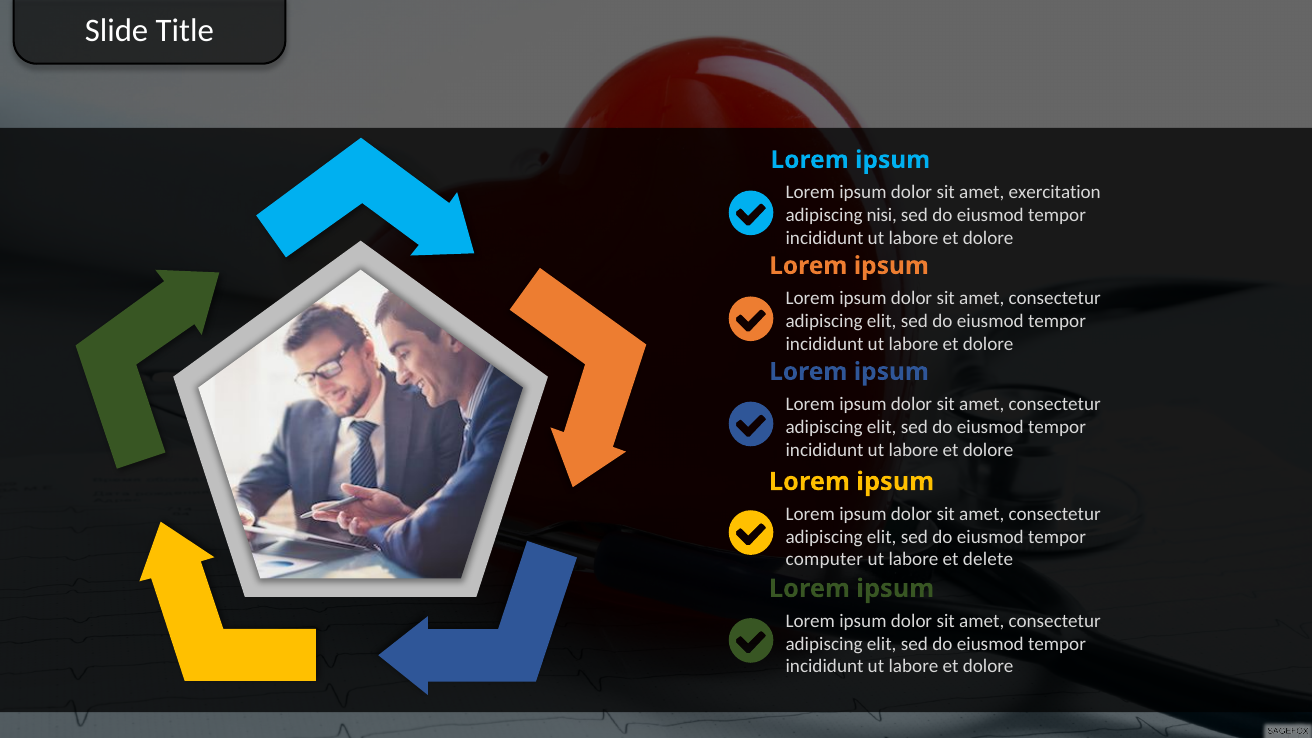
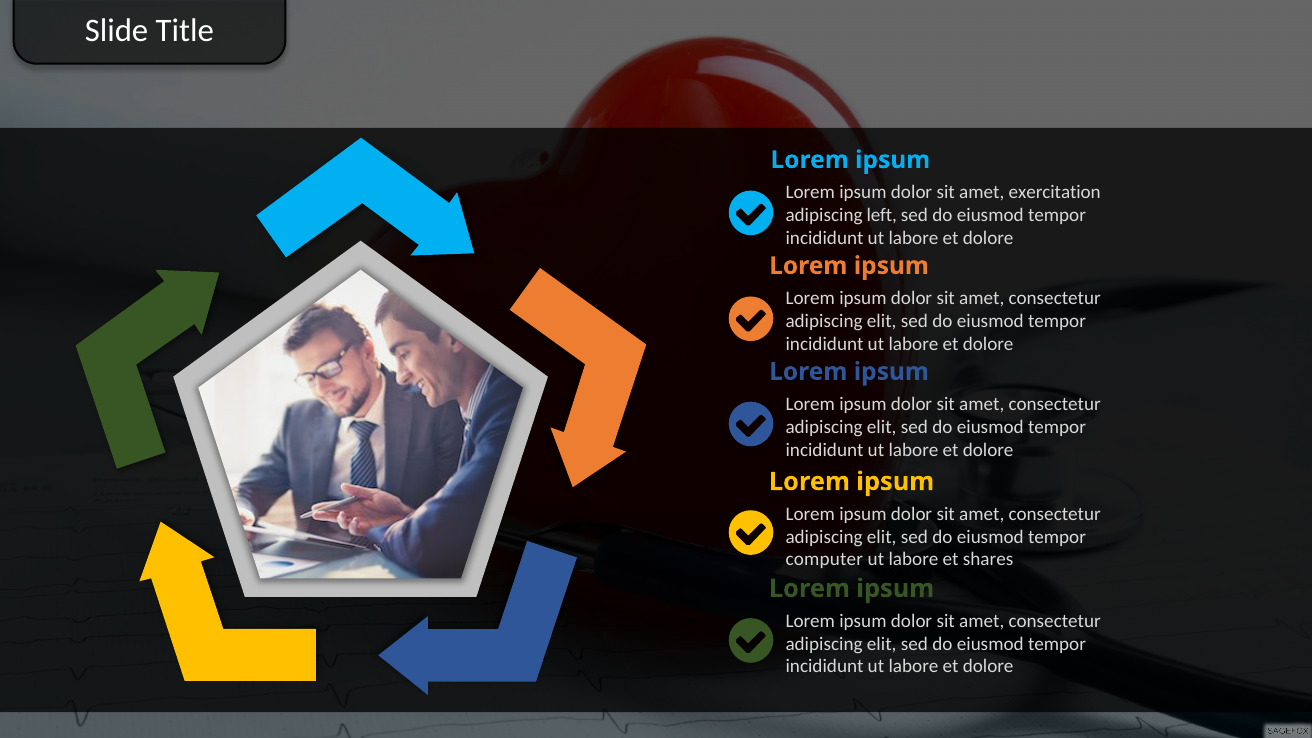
nisi: nisi -> left
delete: delete -> shares
